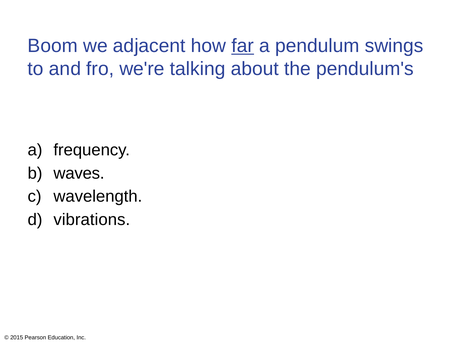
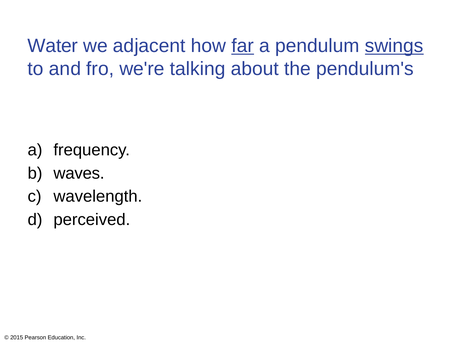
Boom: Boom -> Water
swings underline: none -> present
vibrations: vibrations -> perceived
